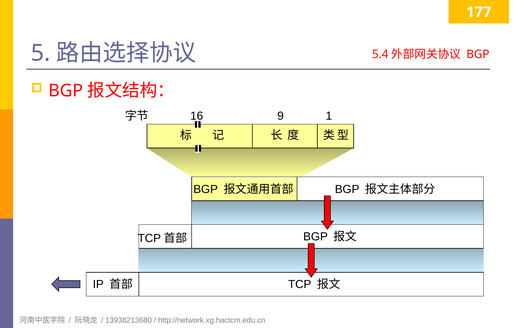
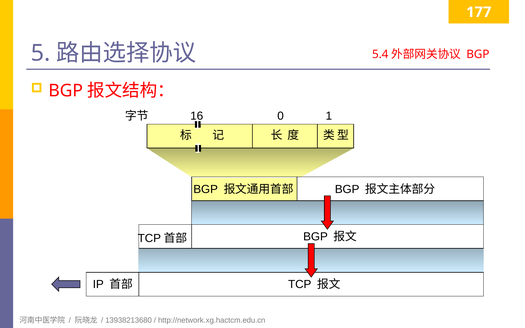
9: 9 -> 0
